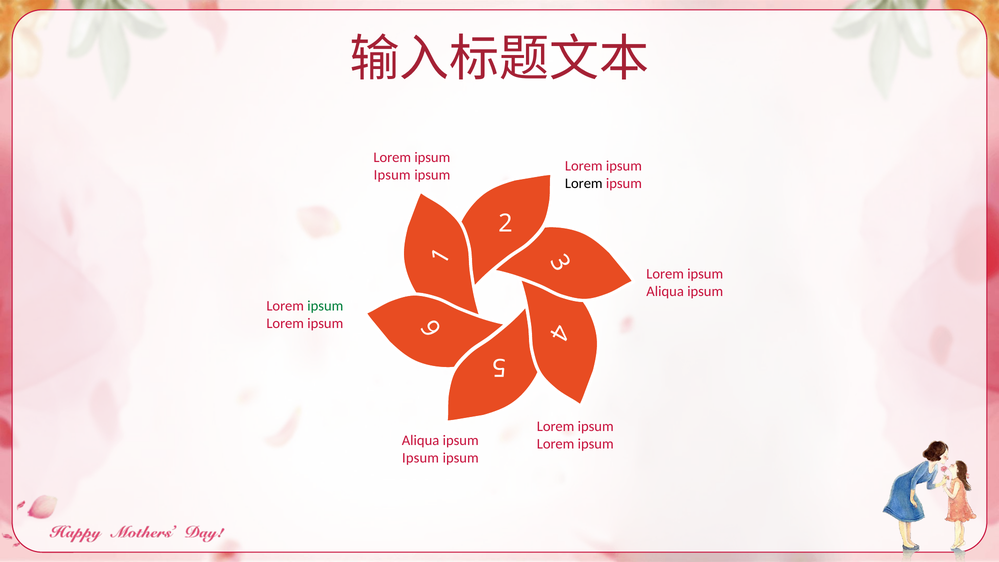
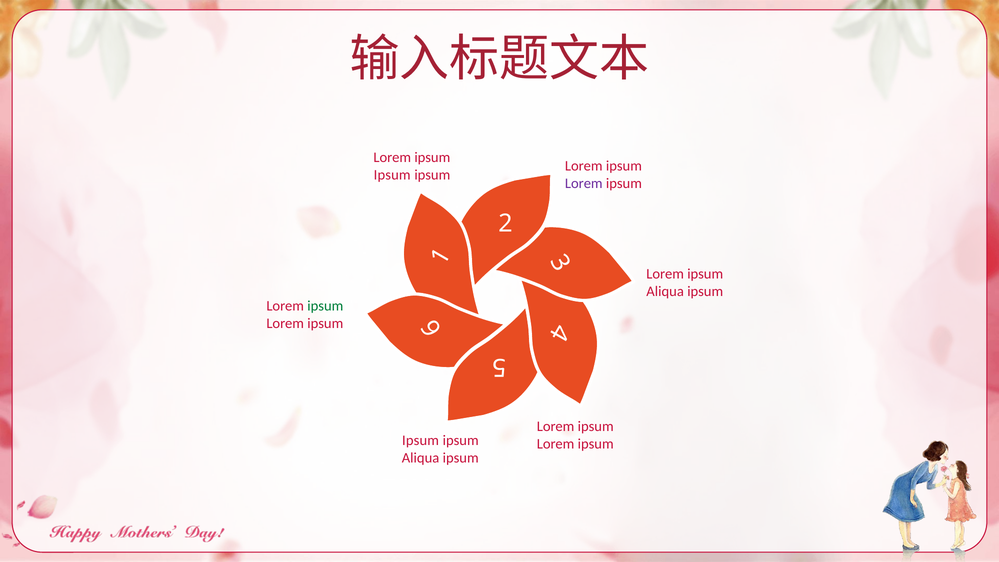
Lorem at (584, 184) colour: black -> purple
Aliqua at (421, 440): Aliqua -> Ipsum
Ipsum at (421, 458): Ipsum -> Aliqua
